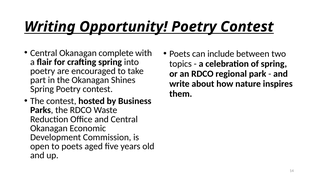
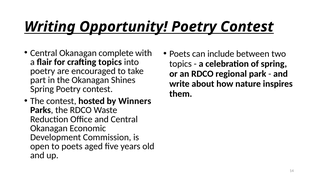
crafting spring: spring -> topics
Business: Business -> Winners
